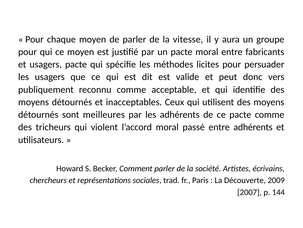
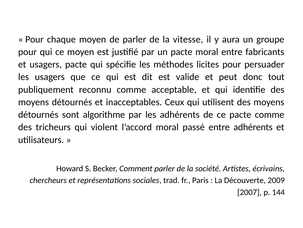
vers: vers -> tout
meilleures: meilleures -> algorithme
